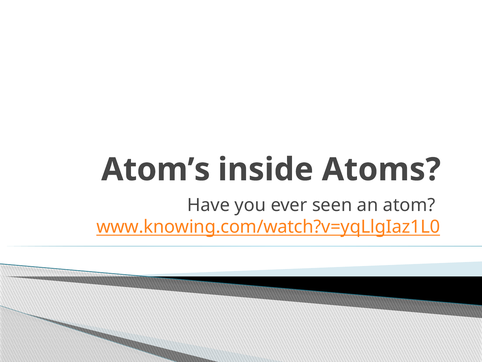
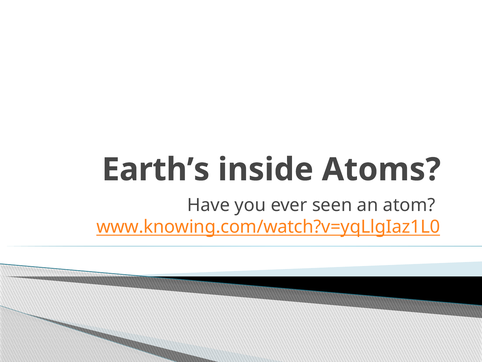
Atom’s: Atom’s -> Earth’s
